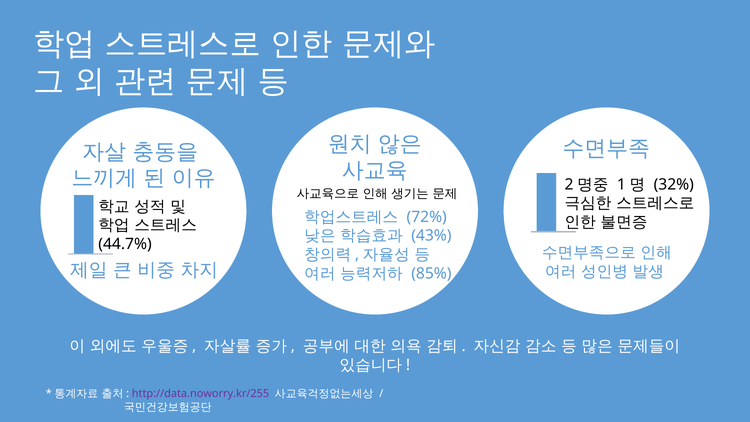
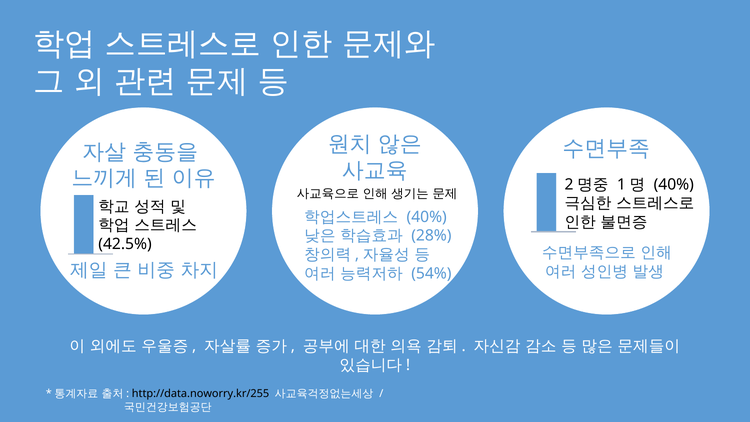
32% at (674, 184): 32% -> 40%
72% at (427, 217): 72% -> 40%
43%: 43% -> 28%
44.7%: 44.7% -> 42.5%
85%: 85% -> 54%
http://data.noworry.kr/255 colour: purple -> black
